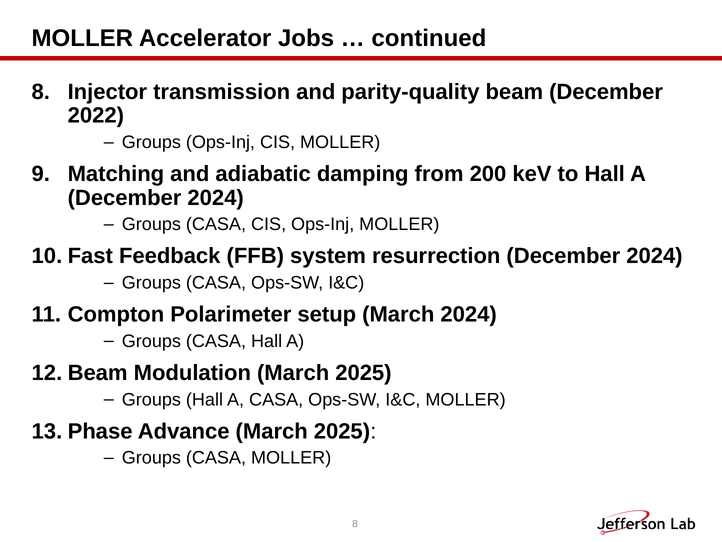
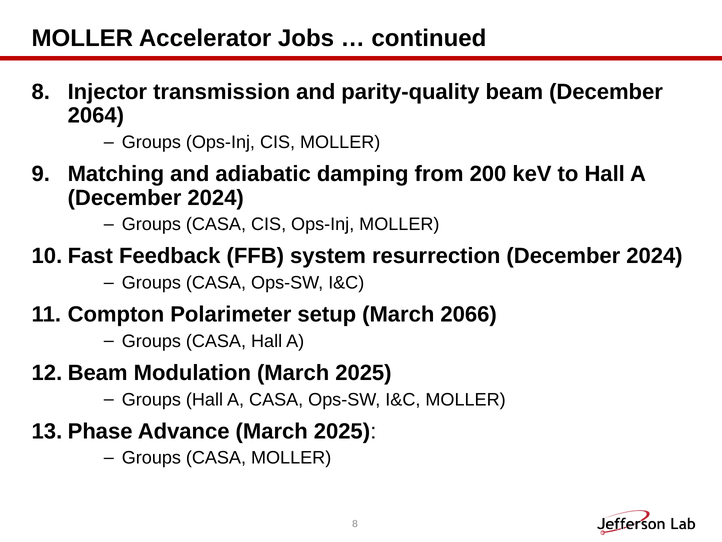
2022: 2022 -> 2064
March 2024: 2024 -> 2066
